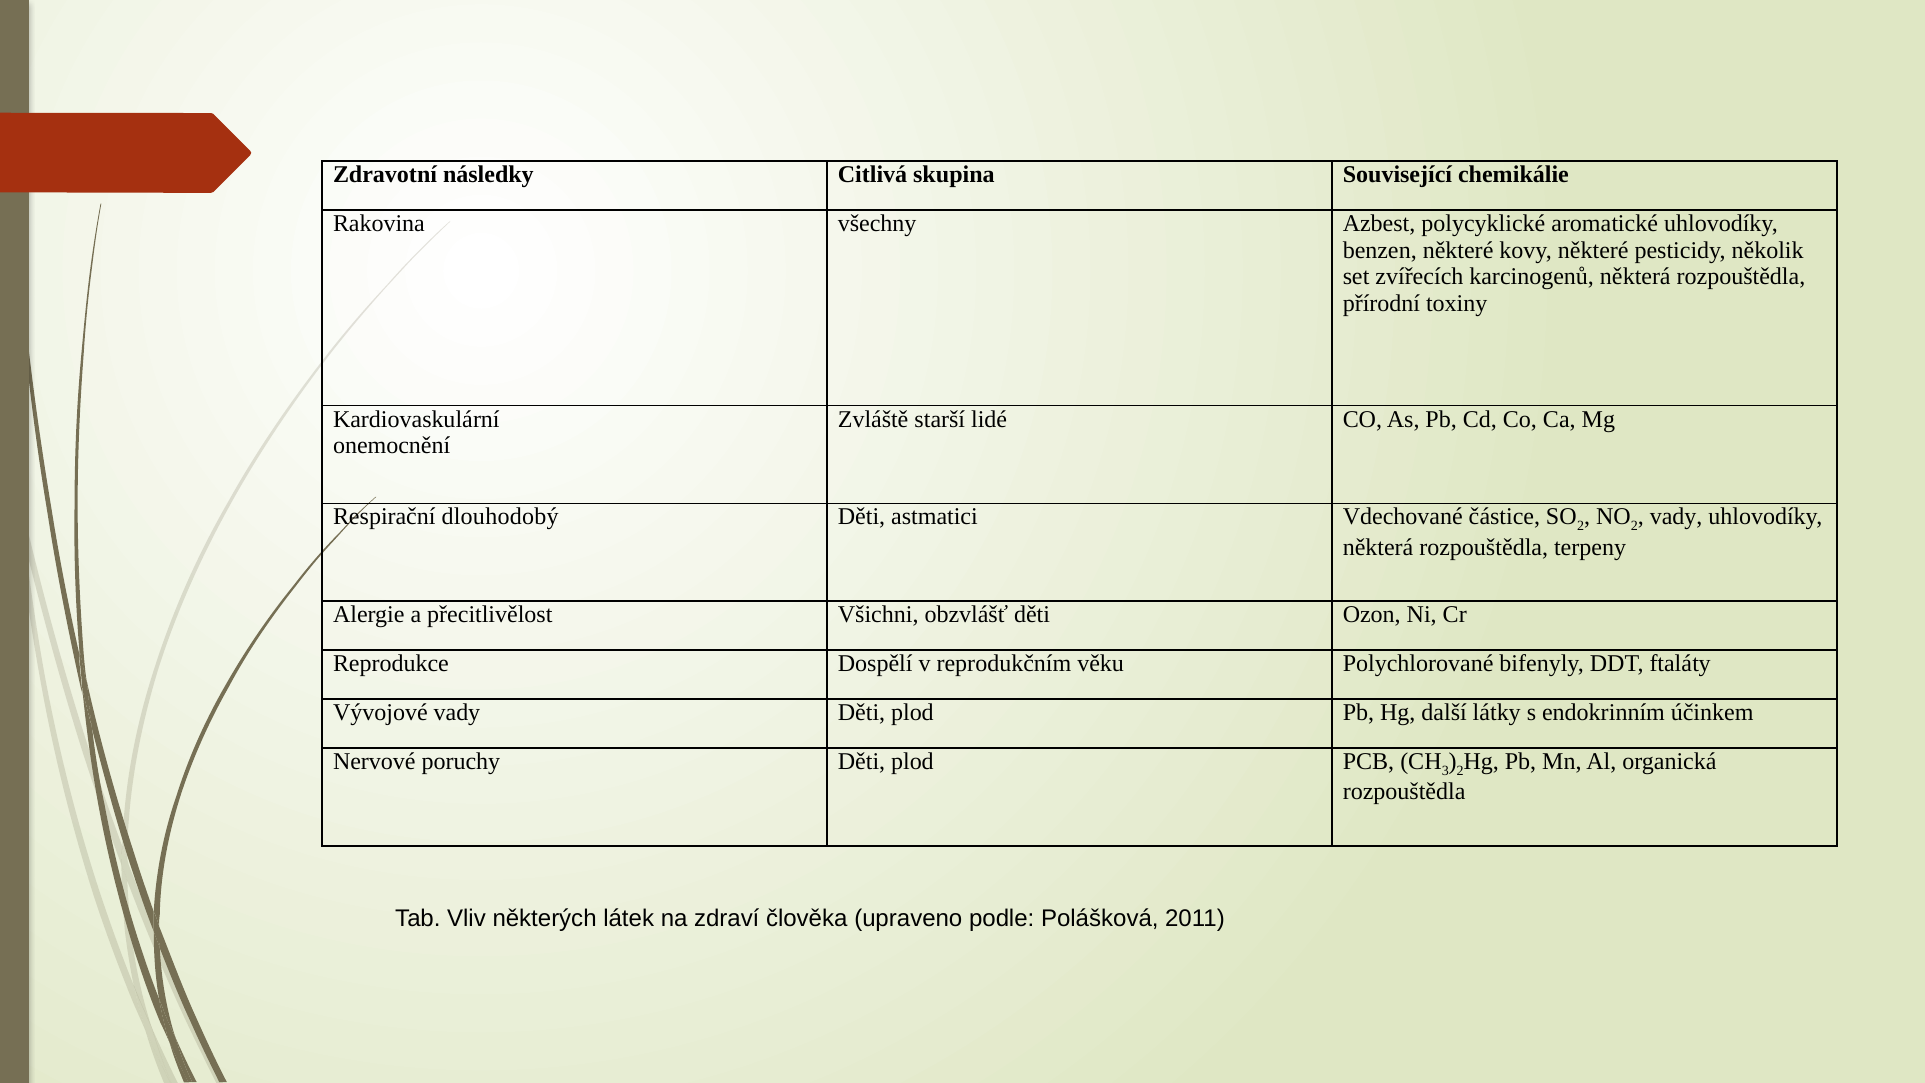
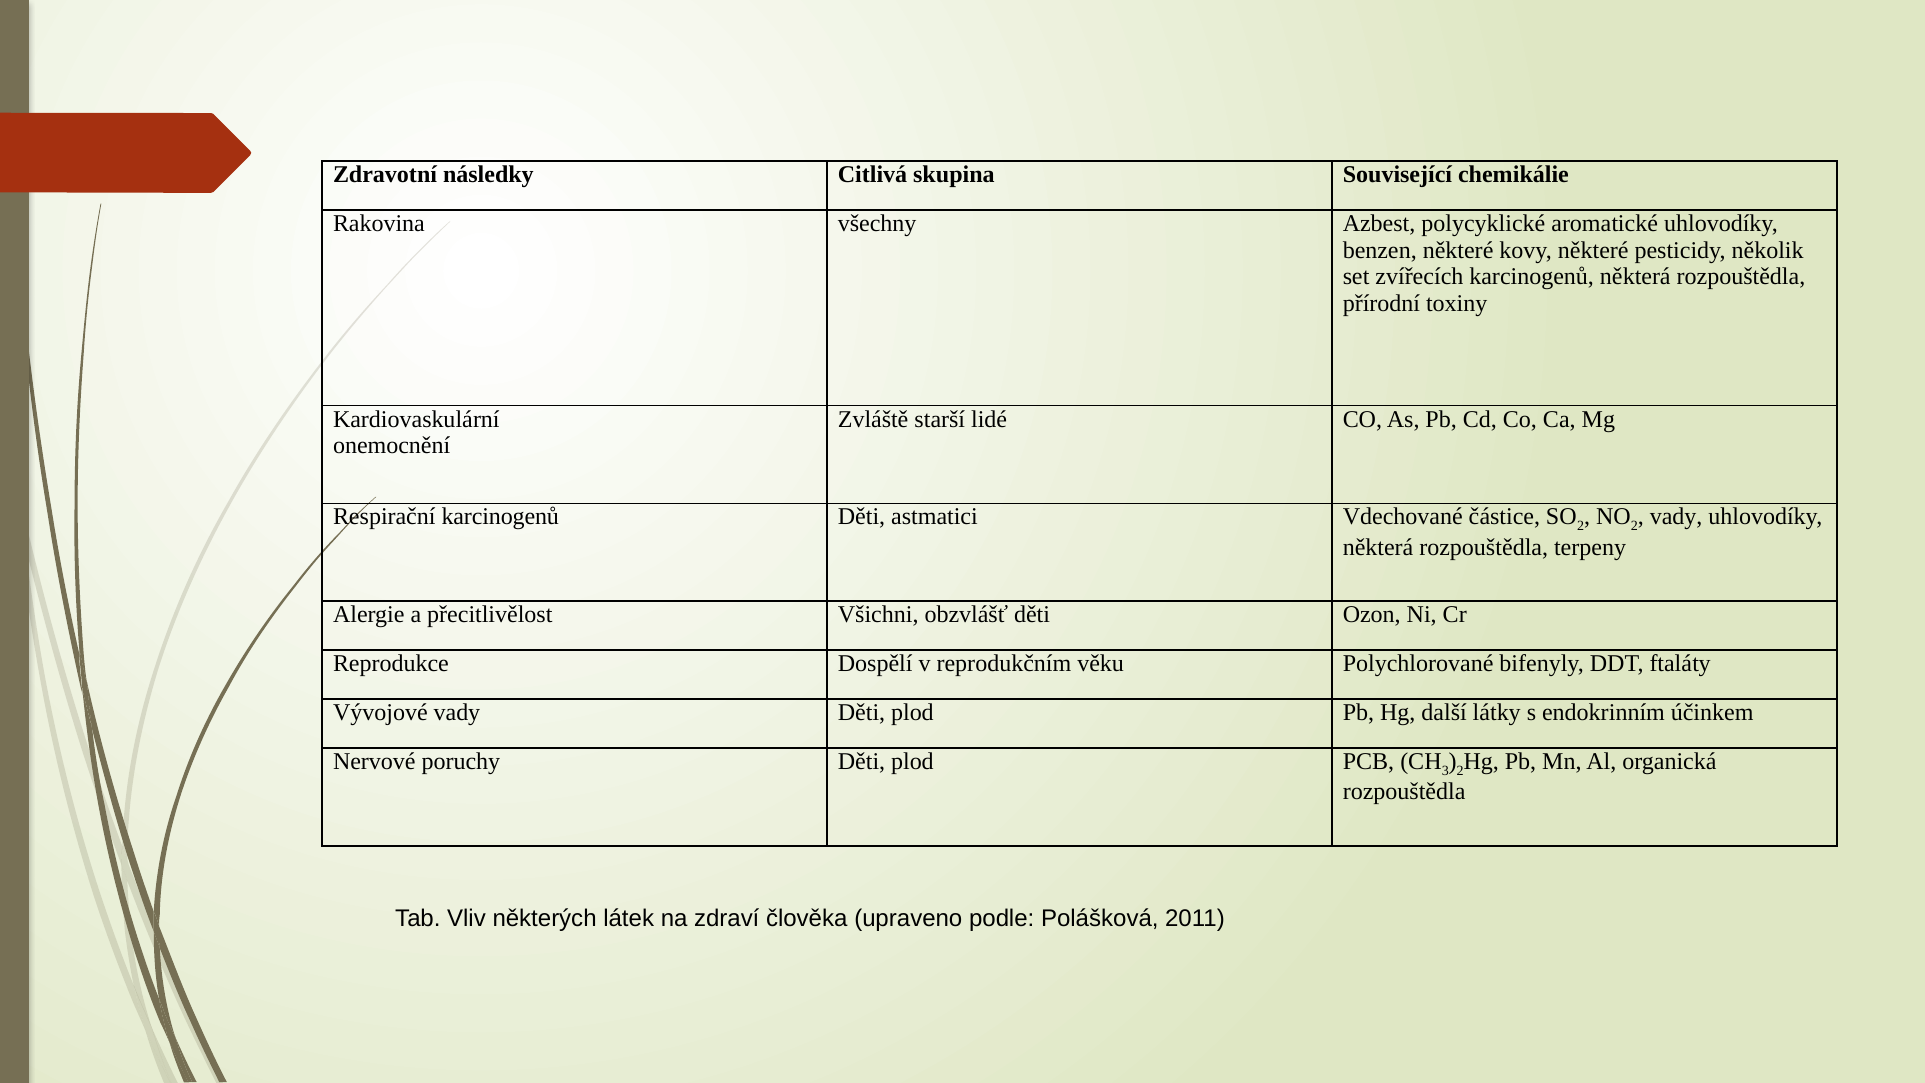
Respirační dlouhodobý: dlouhodobý -> karcinogenů
